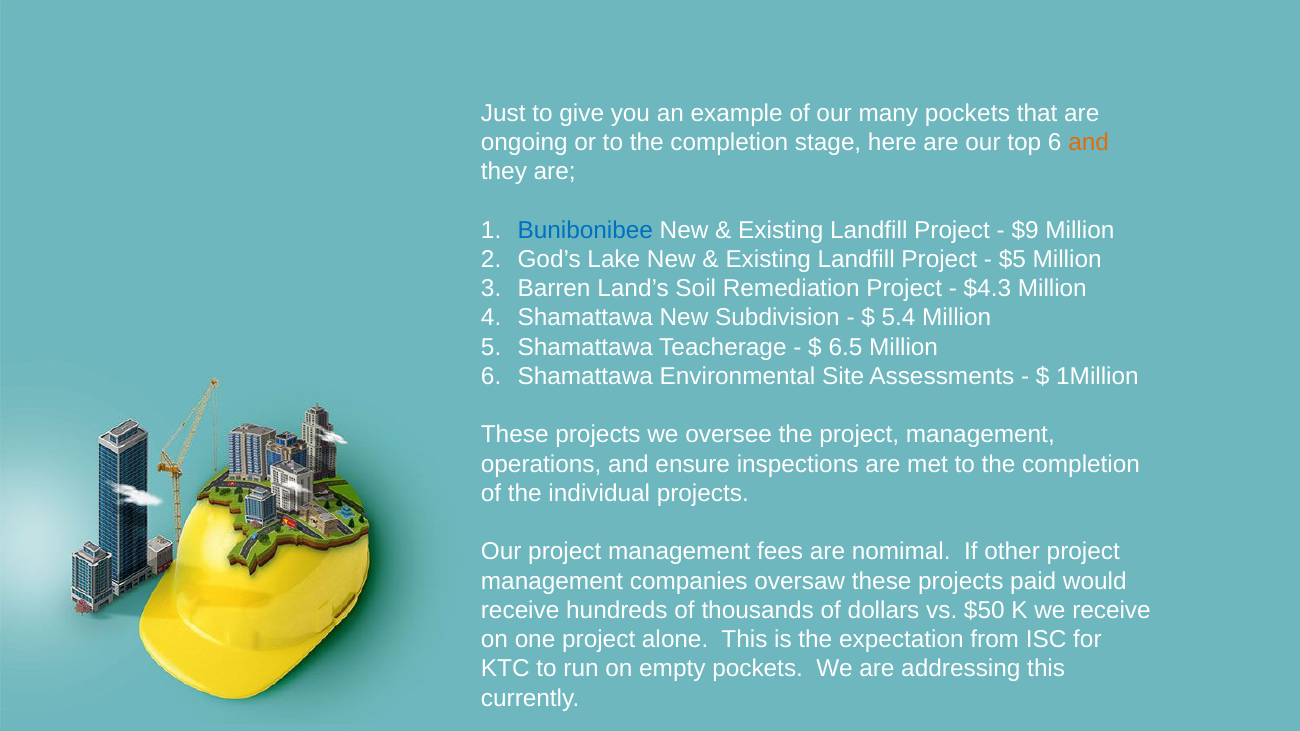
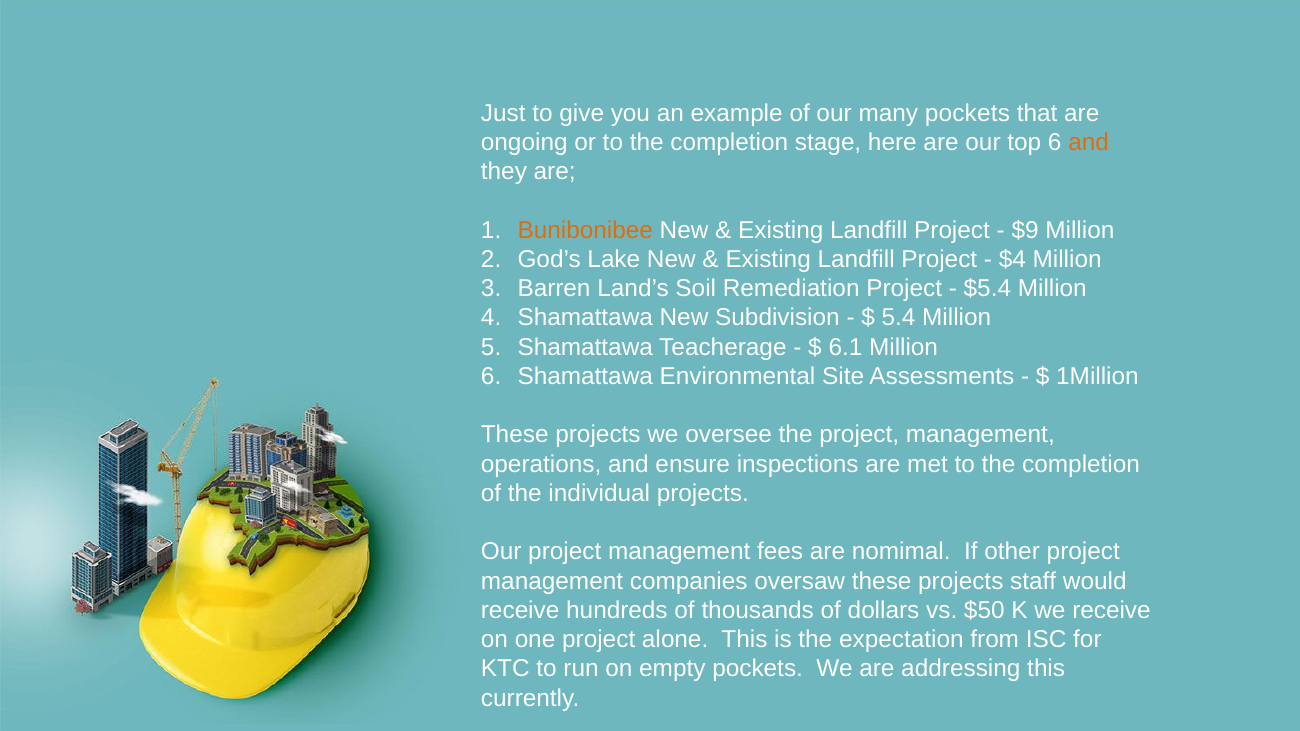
Bunibonibee colour: blue -> orange
$5: $5 -> $4
$4.3: $4.3 -> $5.4
6.5: 6.5 -> 6.1
paid: paid -> staff
